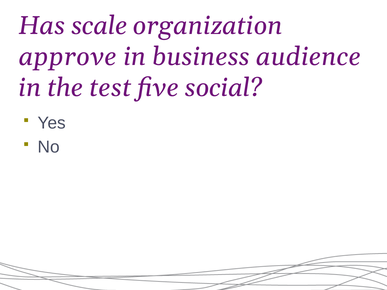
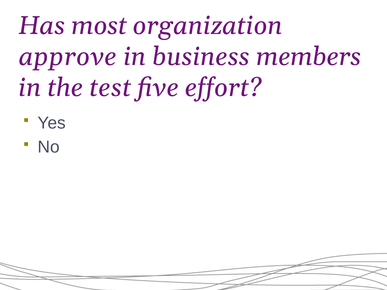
scale: scale -> most
audience: audience -> members
social: social -> effort
